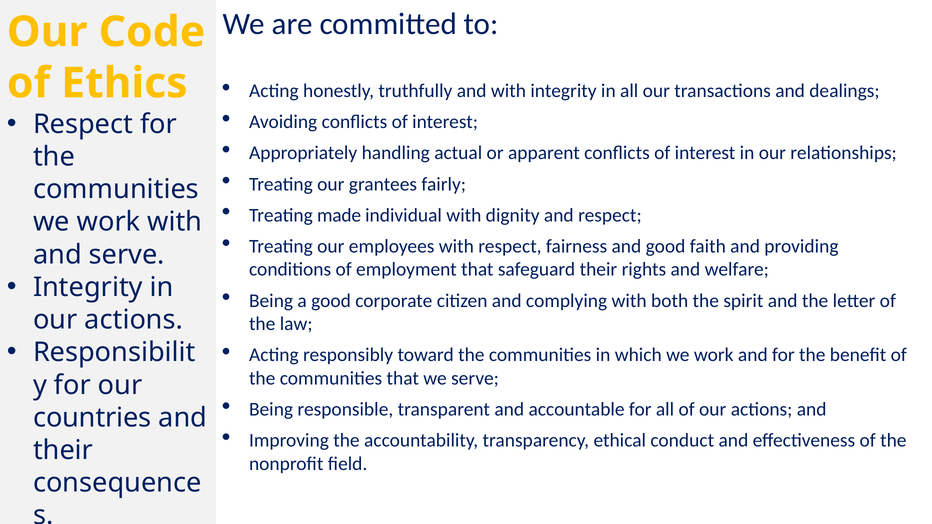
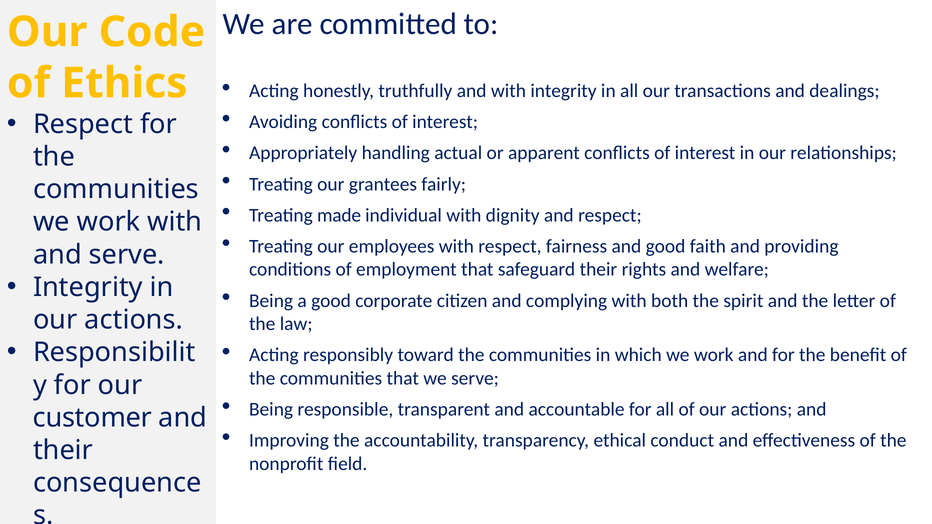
countries: countries -> customer
